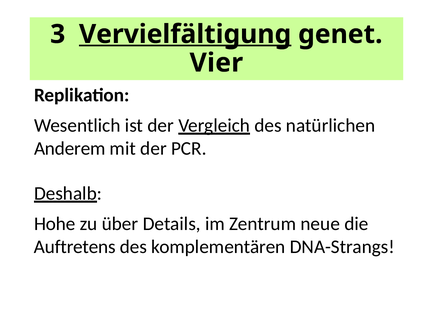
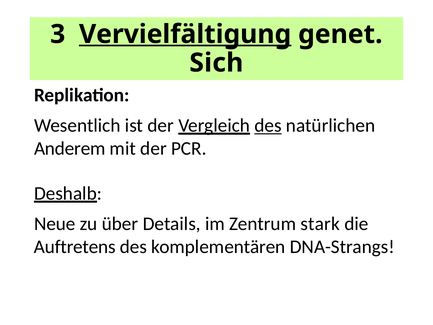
Vier: Vier -> Sich
des at (268, 125) underline: none -> present
Hohe: Hohe -> Neue
neue: neue -> stark
